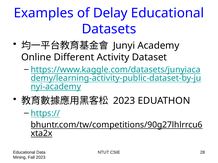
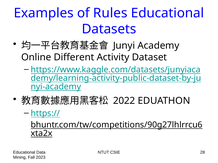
Delay: Delay -> Rules
2023 at (124, 101): 2023 -> 2022
